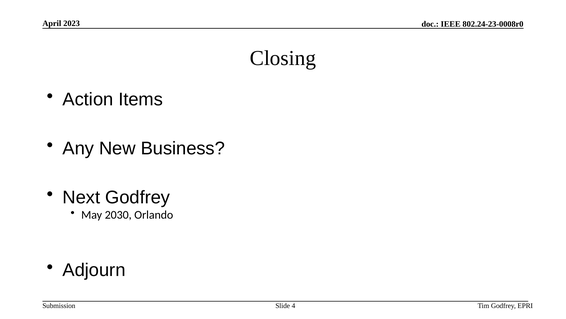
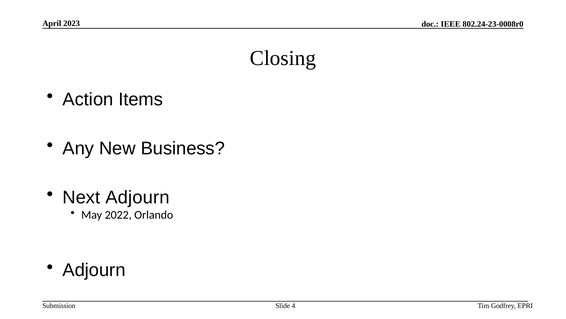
Next Godfrey: Godfrey -> Adjourn
2030: 2030 -> 2022
